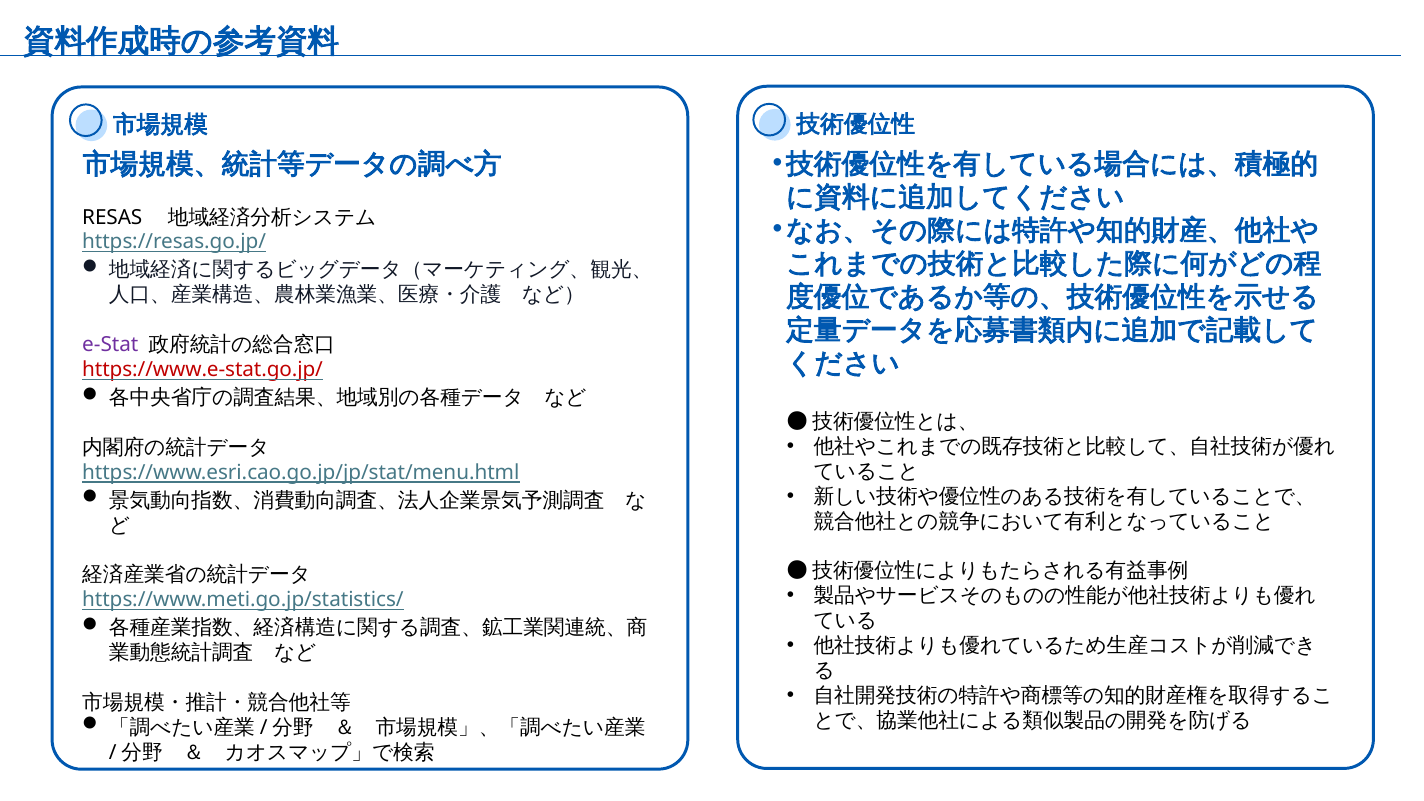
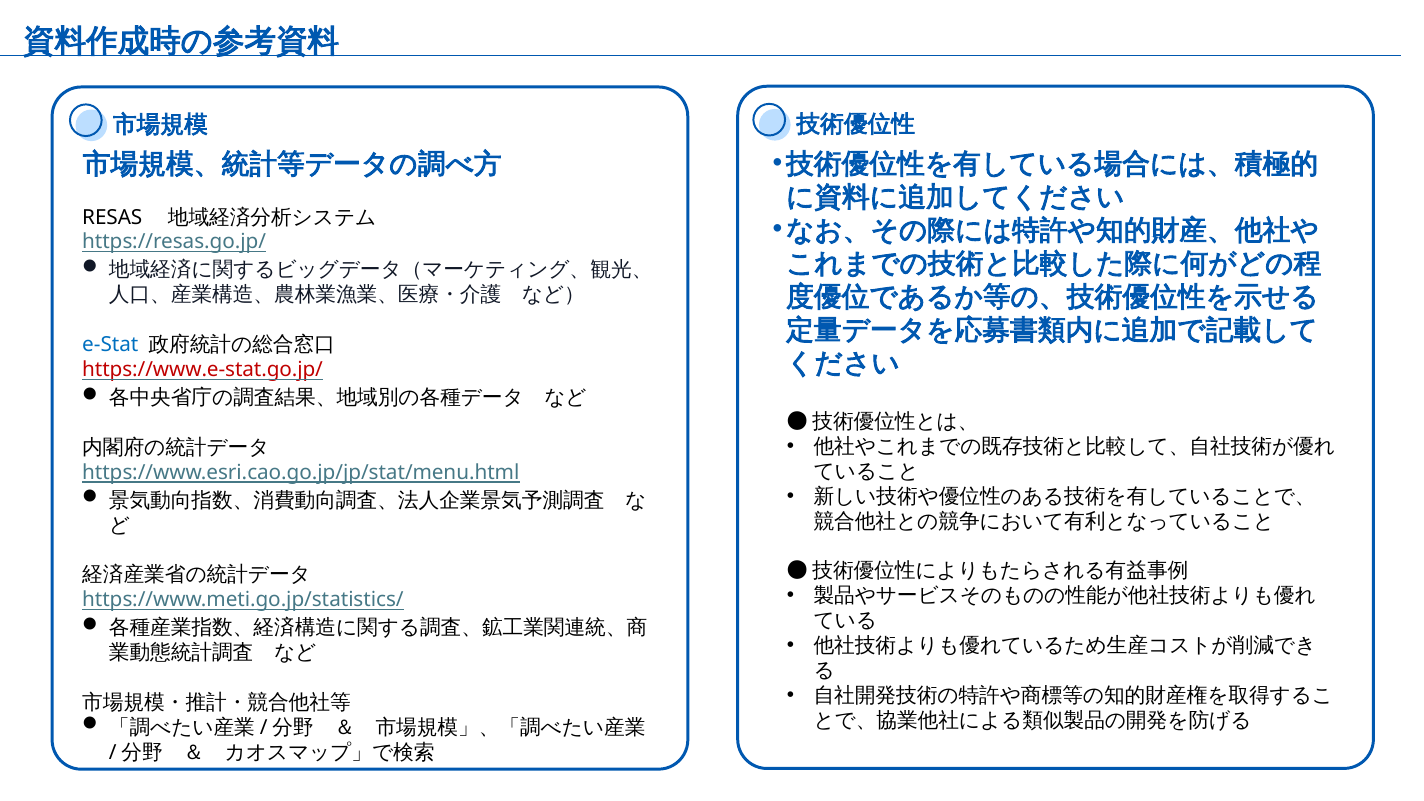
e-Stat colour: purple -> blue
